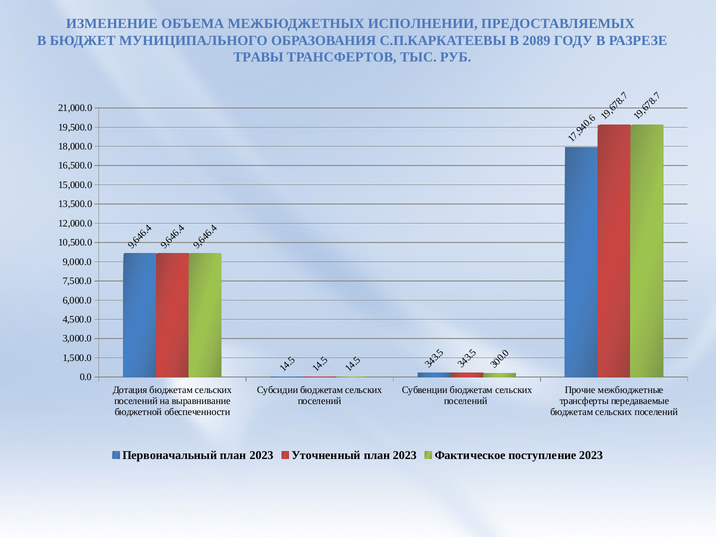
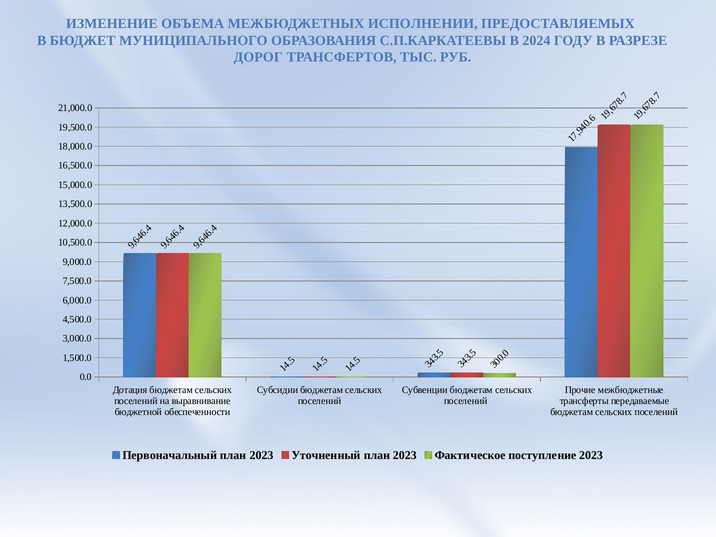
2089: 2089 -> 2024
ТРАВЫ: ТРАВЫ -> ДОРОГ
